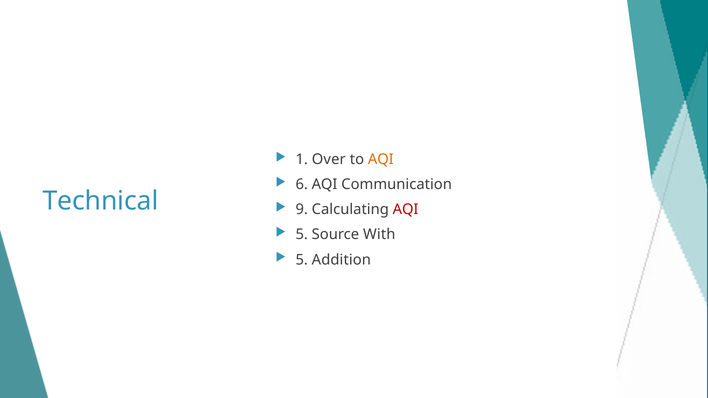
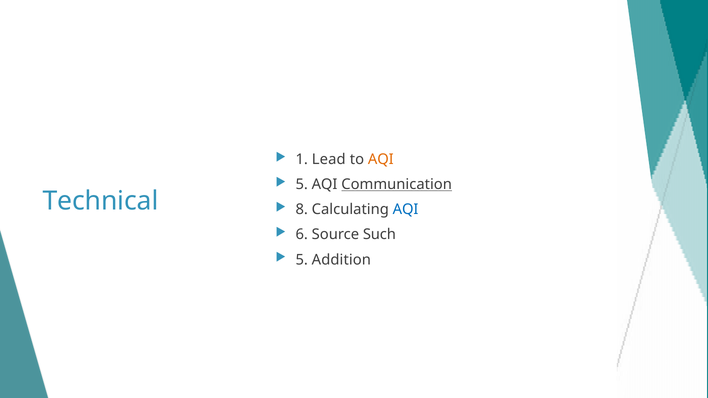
Over: Over -> Lead
6 at (302, 185): 6 -> 5
Communication underline: none -> present
9: 9 -> 8
AQI at (406, 210) colour: red -> blue
5 at (302, 235): 5 -> 6
With: With -> Such
